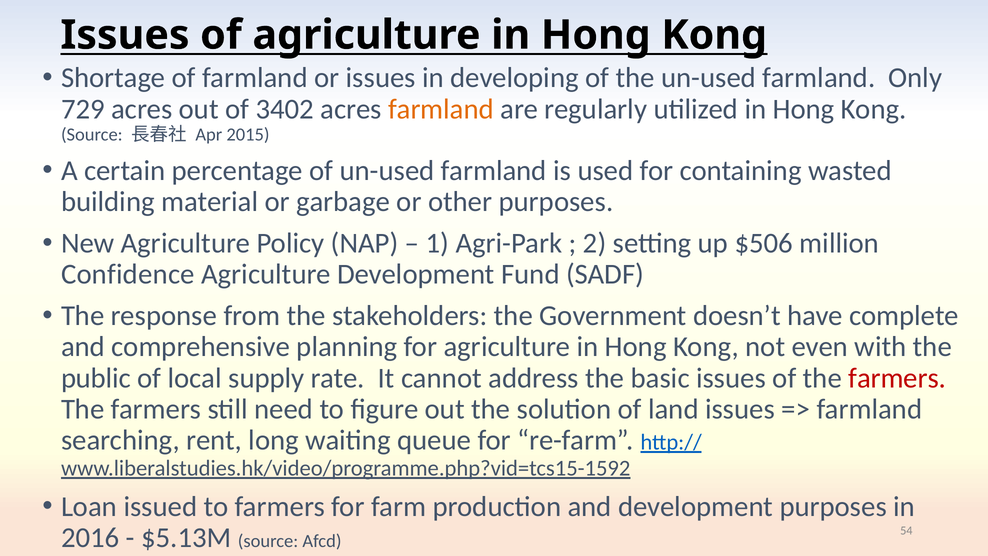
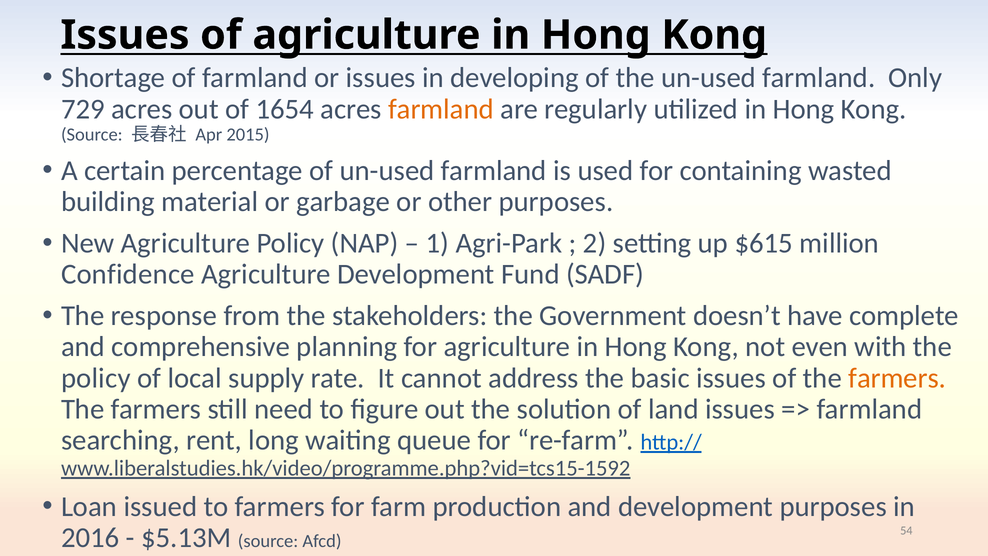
3402: 3402 -> 1654
$506: $506 -> $615
public at (96, 378): public -> policy
farmers at (897, 378) colour: red -> orange
